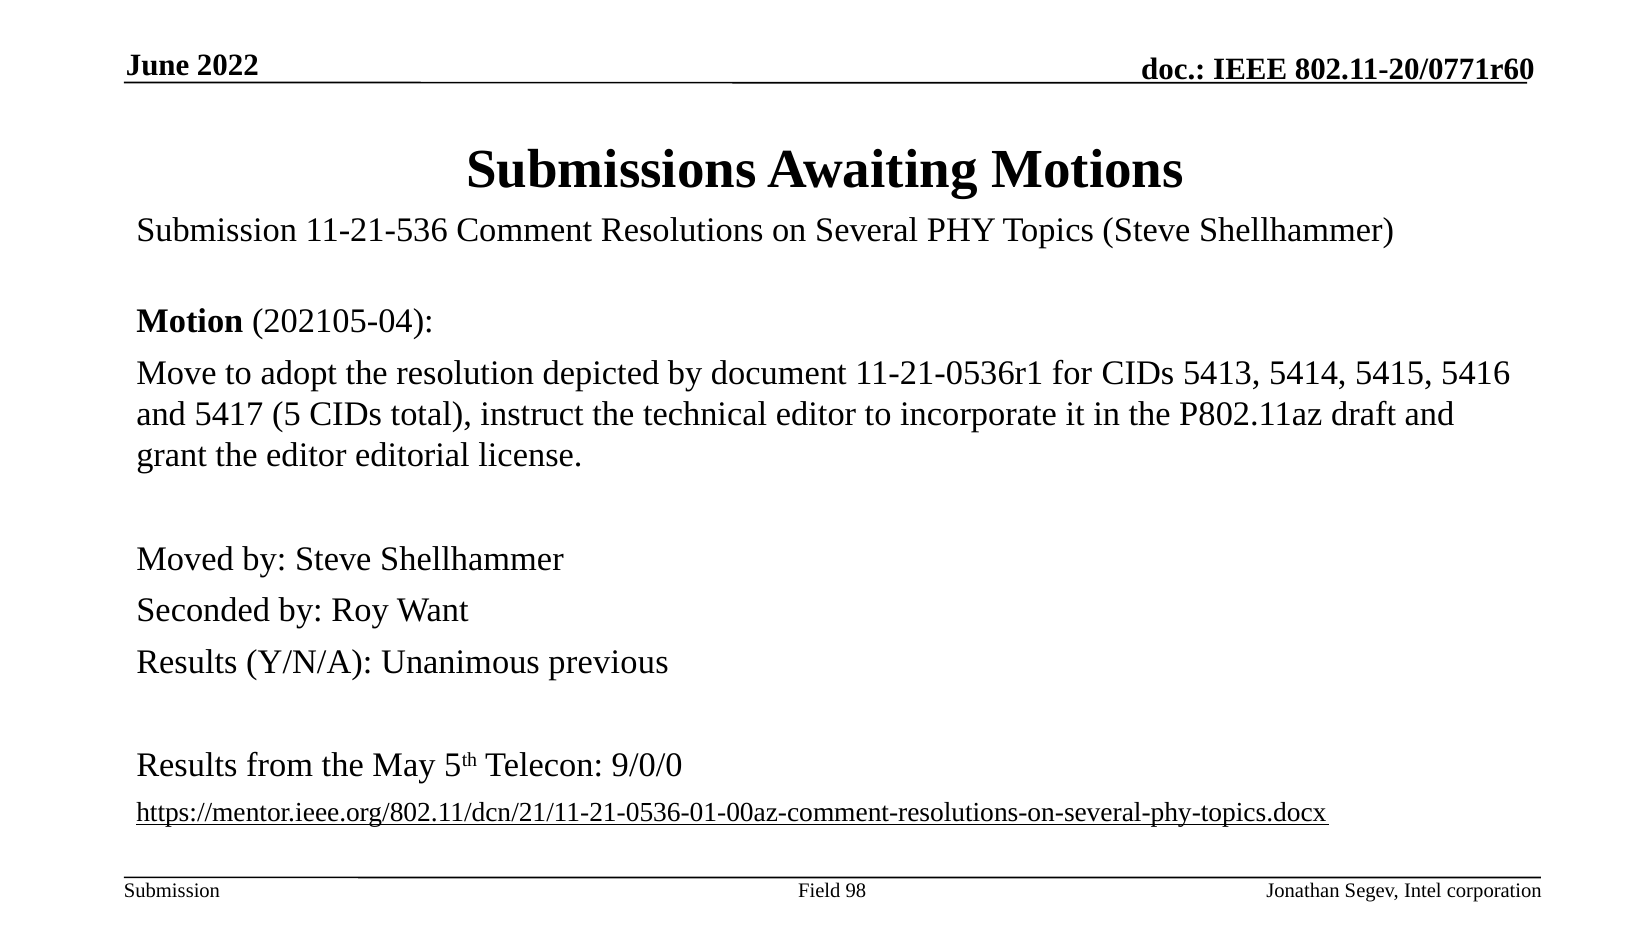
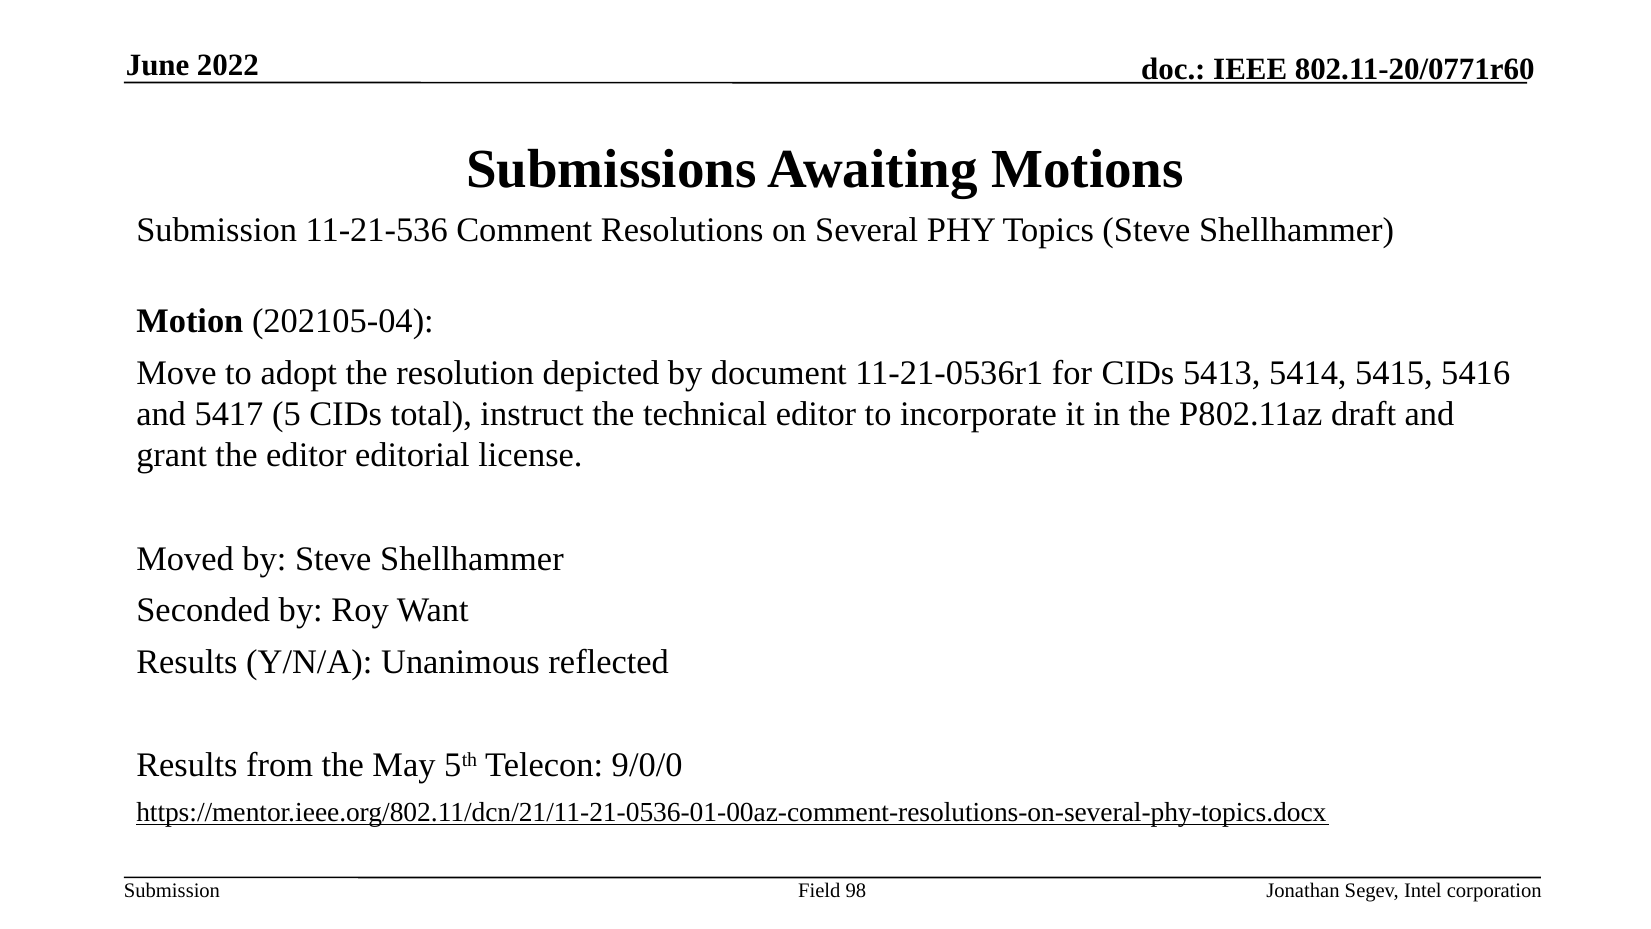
previous: previous -> reflected
